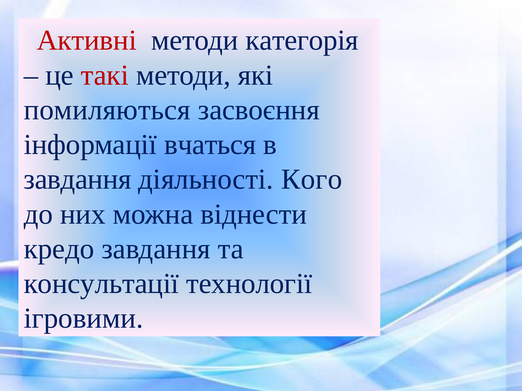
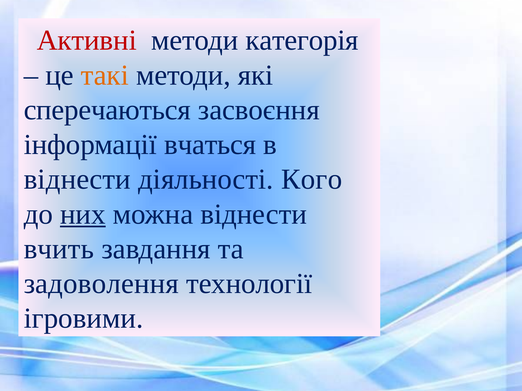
такі colour: red -> orange
помиляються: помиляються -> сперечаються
завдання at (77, 180): завдання -> віднести
них underline: none -> present
кредо: кредо -> вчить
консультації: консультації -> задоволення
